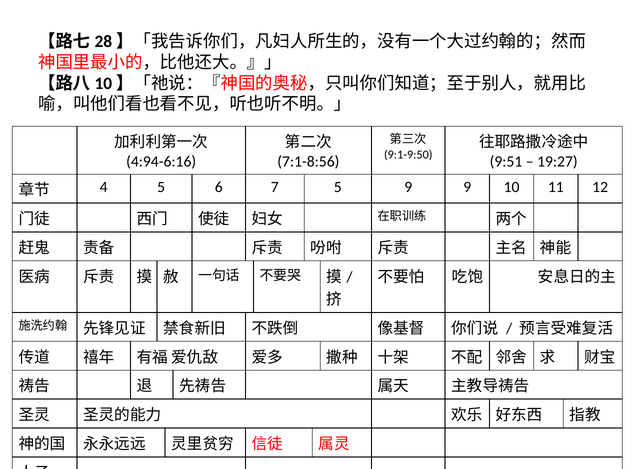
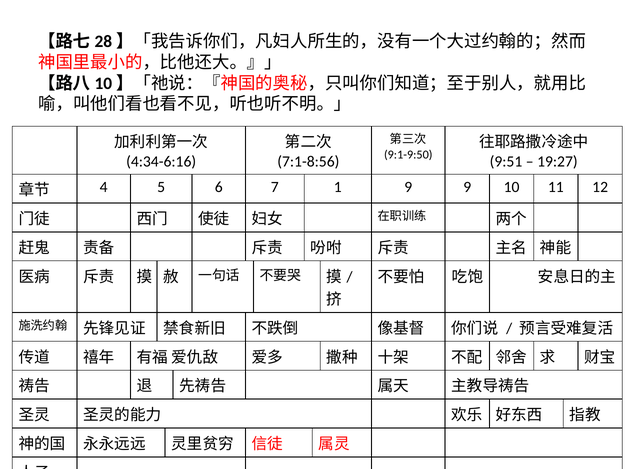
4:94-6:16: 4:94-6:16 -> 4:34-6:16
7 5: 5 -> 1
